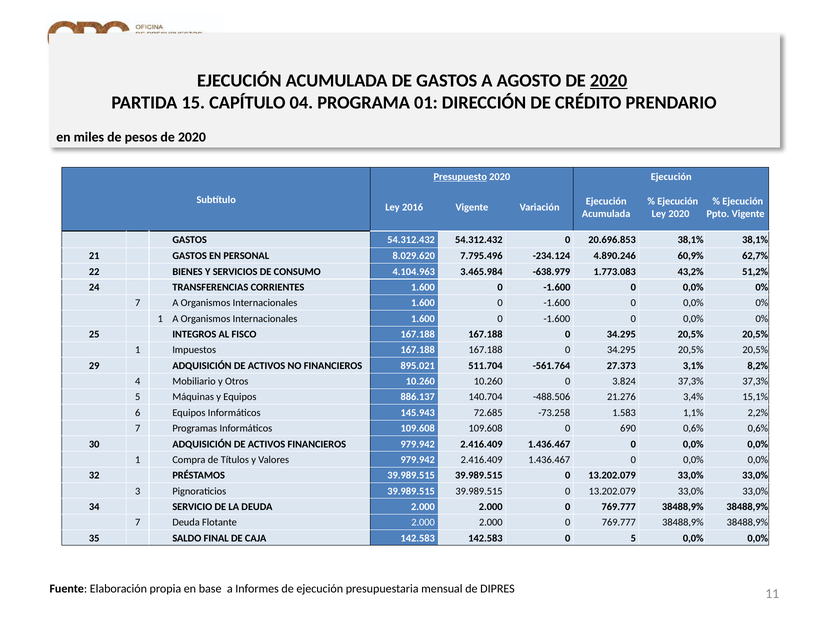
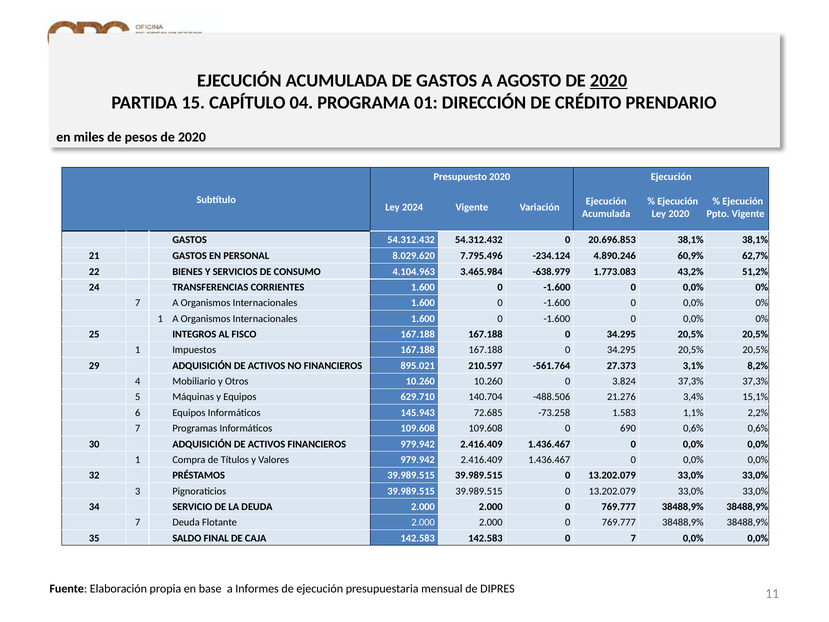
Presupuesto underline: present -> none
2016: 2016 -> 2024
511.704: 511.704 -> 210.597
886.137: 886.137 -> 629.710
0 5: 5 -> 7
